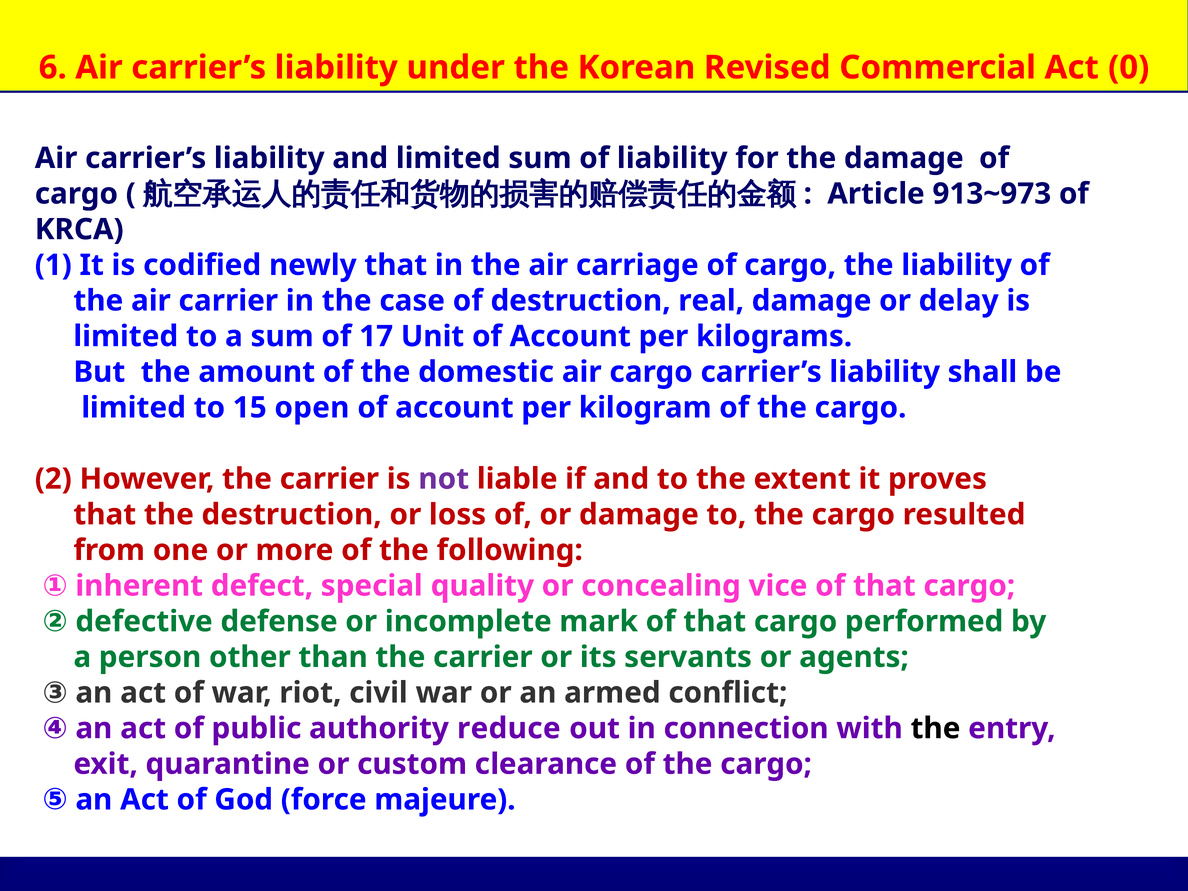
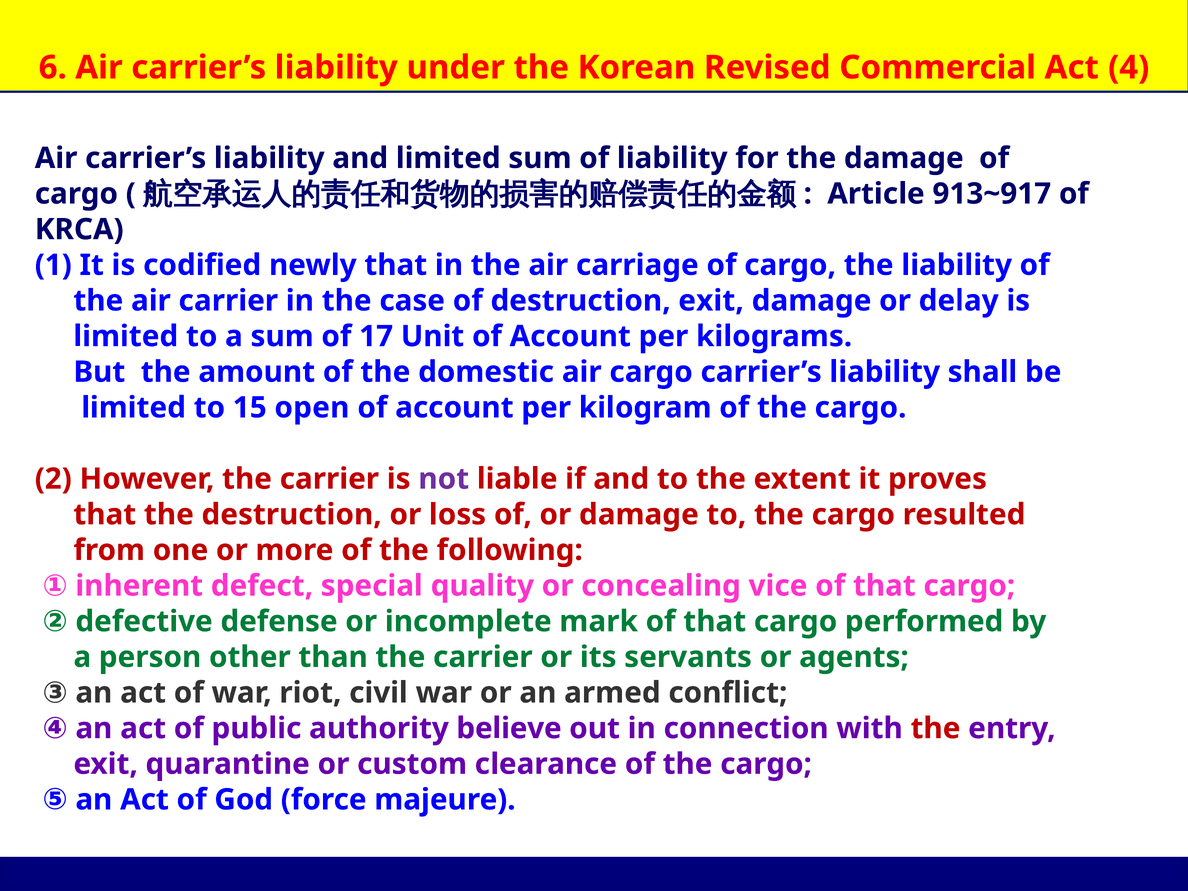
0: 0 -> 4
913~973: 913~973 -> 913~917
destruction real: real -> exit
reduce: reduce -> believe
the at (936, 728) colour: black -> red
